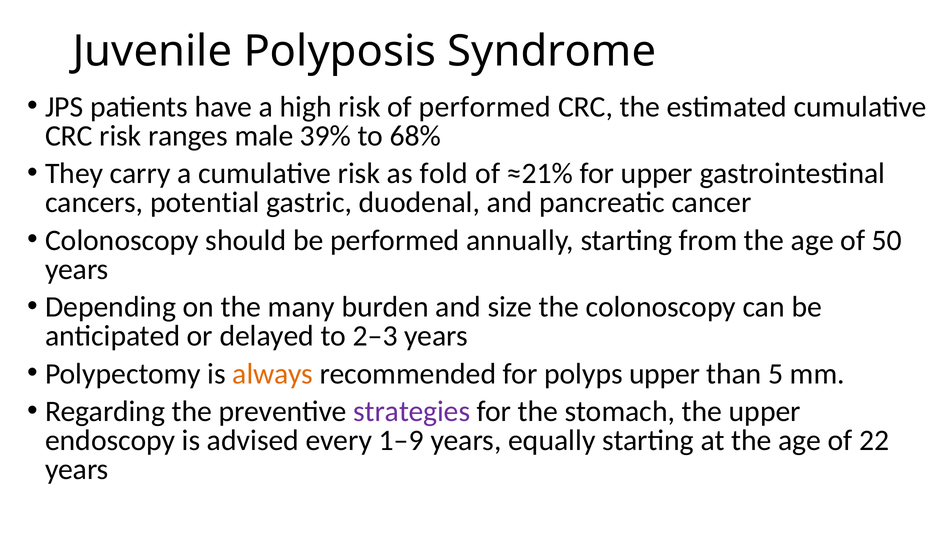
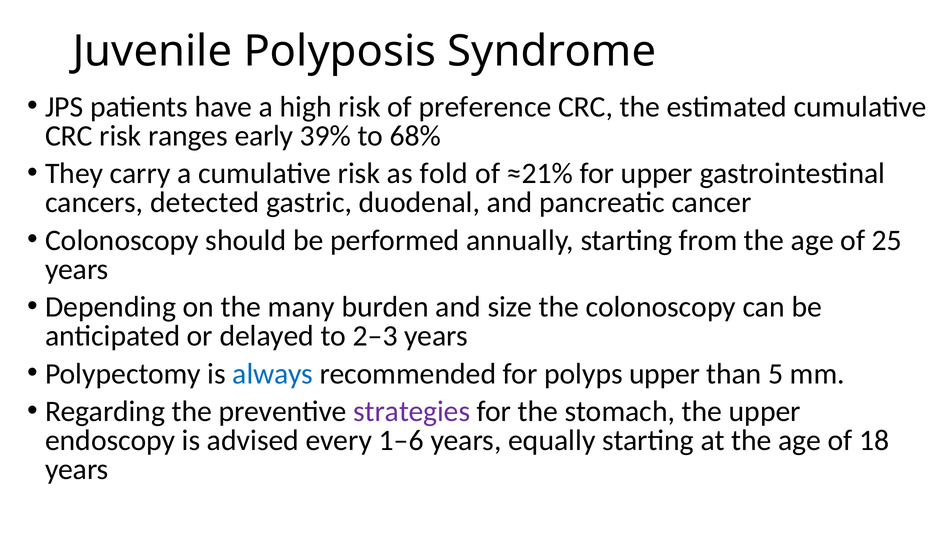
of performed: performed -> preference
male: male -> early
potential: potential -> detected
50: 50 -> 25
always colour: orange -> blue
1–9: 1–9 -> 1–6
22: 22 -> 18
